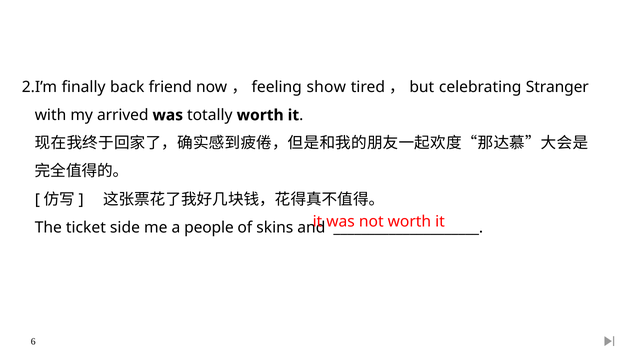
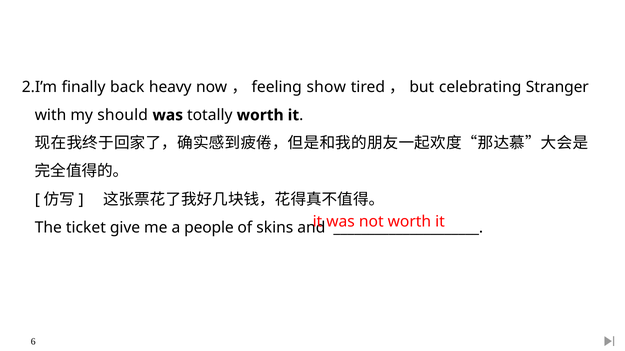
friend: friend -> heavy
arrived: arrived -> should
side: side -> give
